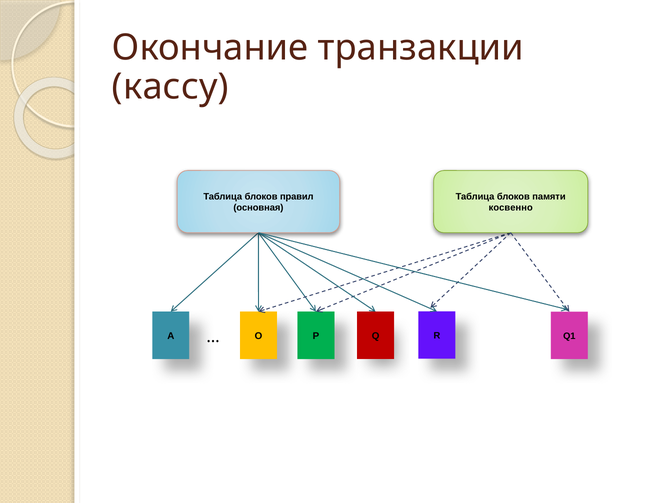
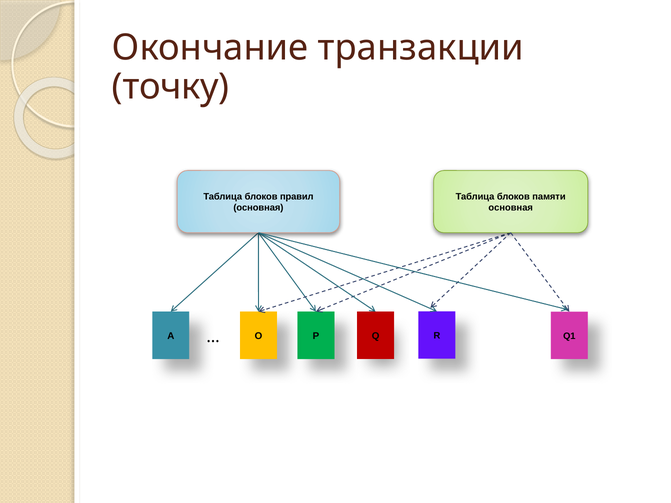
кассу: кассу -> точку
косвенно at (511, 208): косвенно -> основная
